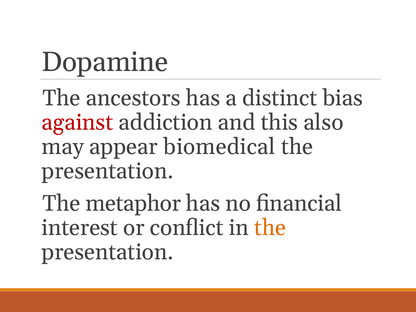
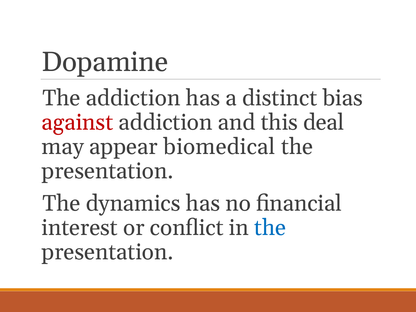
The ancestors: ancestors -> addiction
also: also -> deal
metaphor: metaphor -> dynamics
the at (270, 228) colour: orange -> blue
